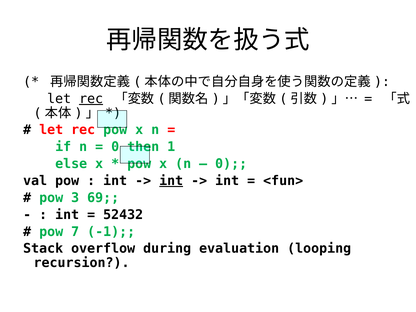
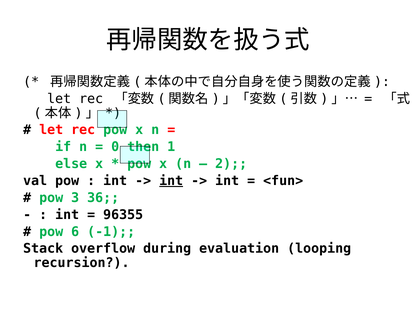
rec at (91, 99) underline: present -> none
0 at (231, 164): 0 -> 2
69: 69 -> 36
52432: 52432 -> 96355
7: 7 -> 6
